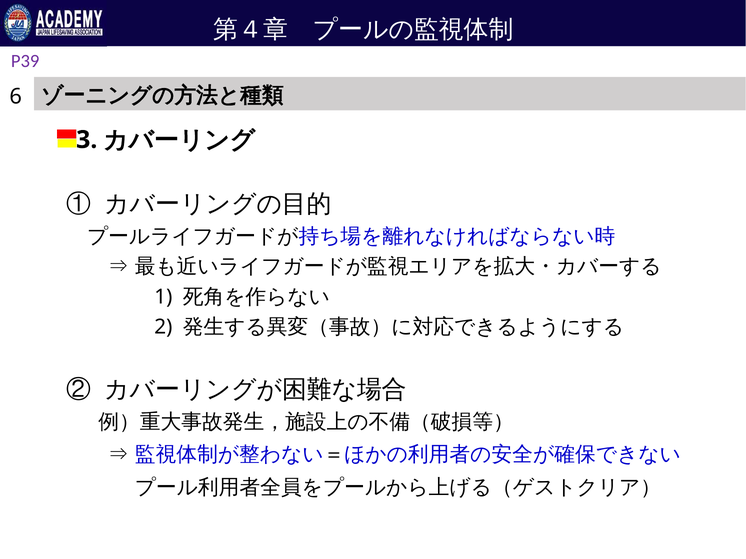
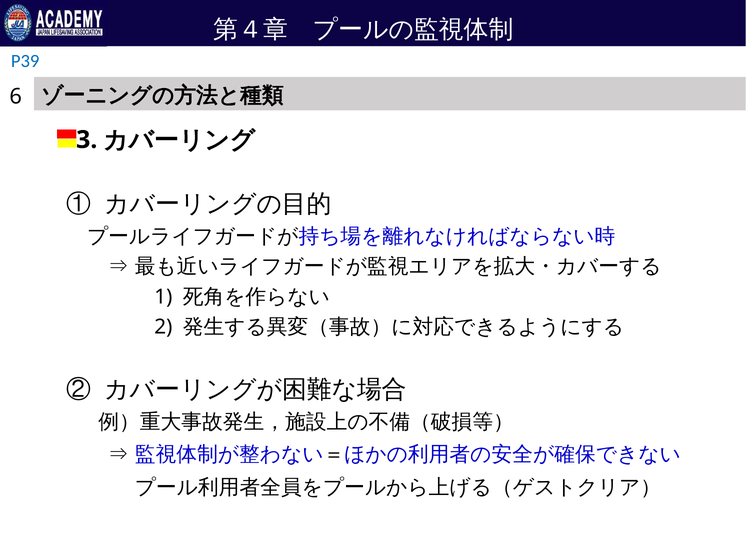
P39 colour: purple -> blue
